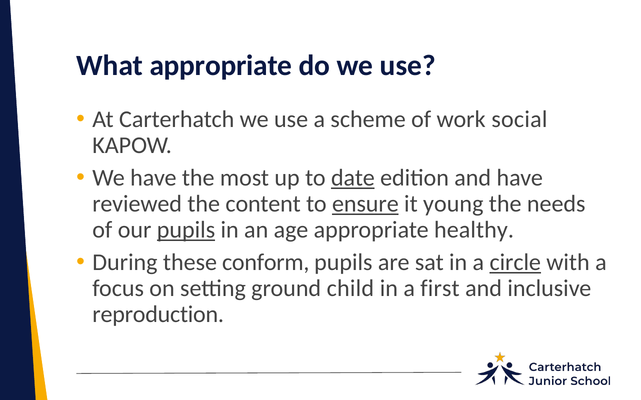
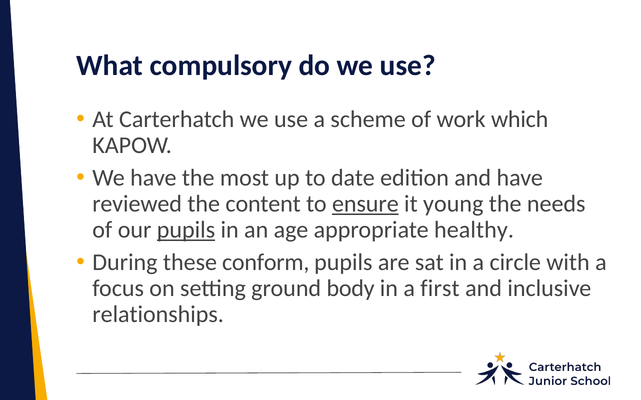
What appropriate: appropriate -> compulsory
social: social -> which
date underline: present -> none
circle underline: present -> none
child: child -> body
reproduction: reproduction -> relationships
